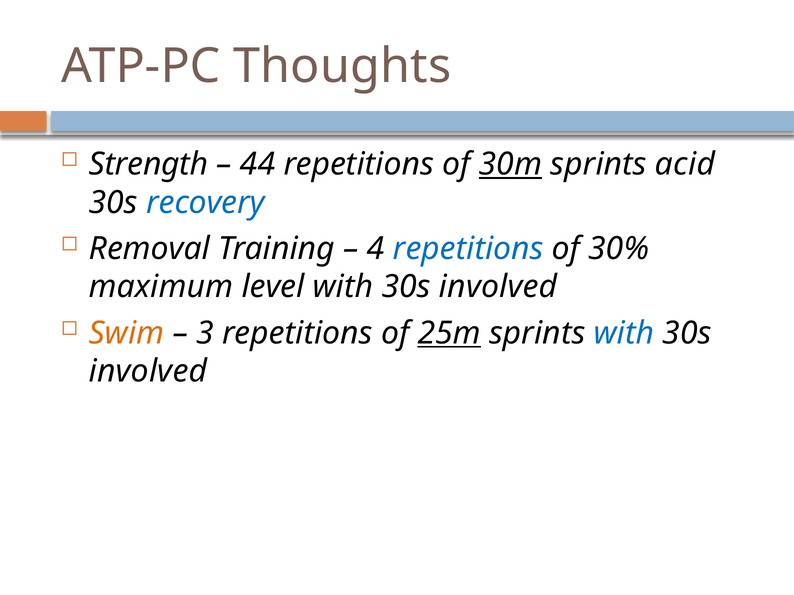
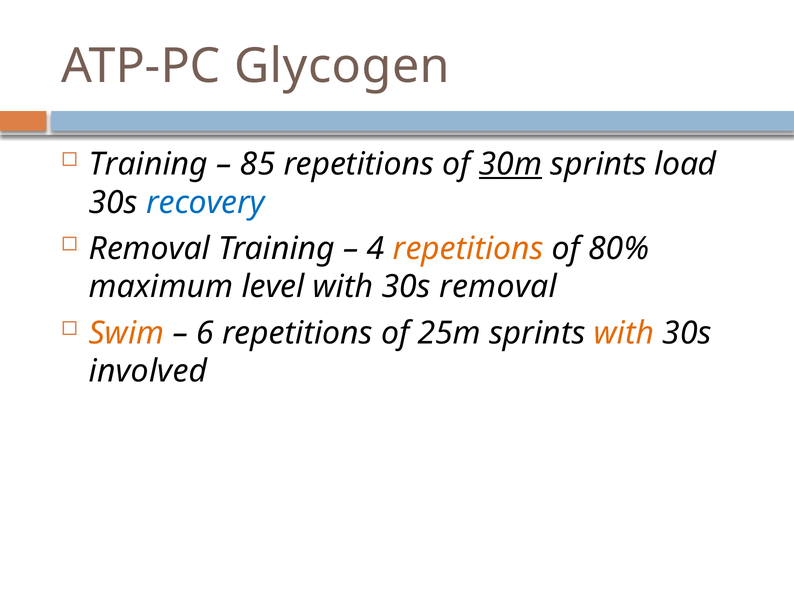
Thoughts: Thoughts -> Glycogen
Strength at (149, 164): Strength -> Training
44: 44 -> 85
acid: acid -> load
repetitions at (468, 249) colour: blue -> orange
30%: 30% -> 80%
involved at (498, 287): involved -> removal
3: 3 -> 6
25m underline: present -> none
with at (624, 333) colour: blue -> orange
